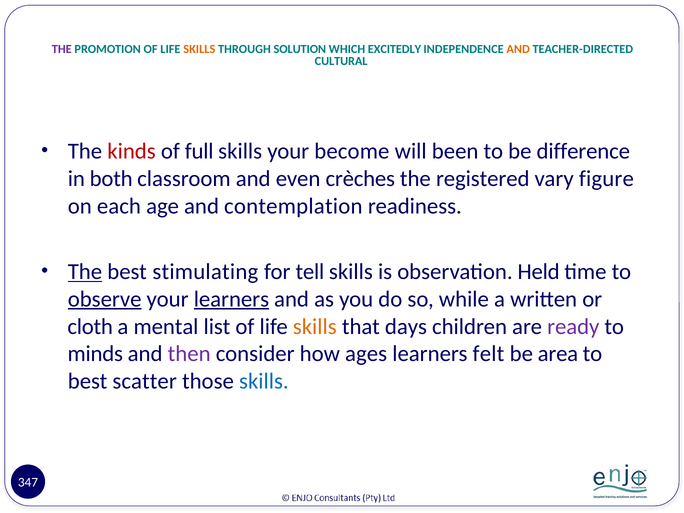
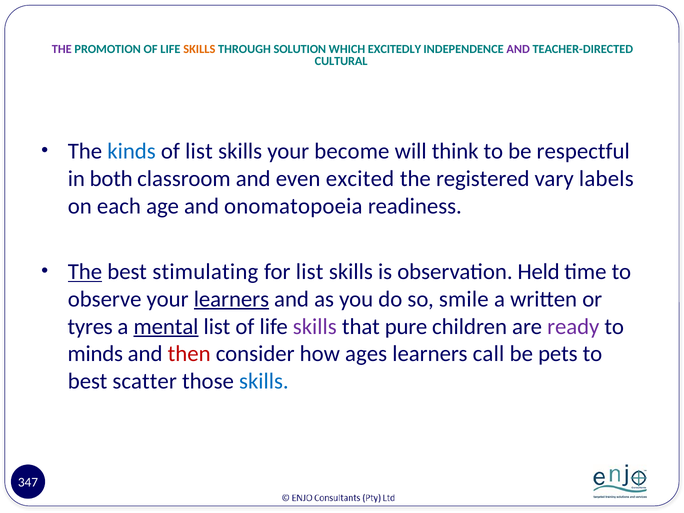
AND at (518, 49) colour: orange -> purple
kinds colour: red -> blue
of full: full -> list
been: been -> think
difference: difference -> respectful
crèches: crèches -> excited
figure: figure -> labels
contemplation: contemplation -> onomatopoeia
for tell: tell -> list
observe underline: present -> none
while: while -> smile
cloth: cloth -> tyres
mental underline: none -> present
skills at (315, 326) colour: orange -> purple
days: days -> pure
then colour: purple -> red
felt: felt -> call
area: area -> pets
